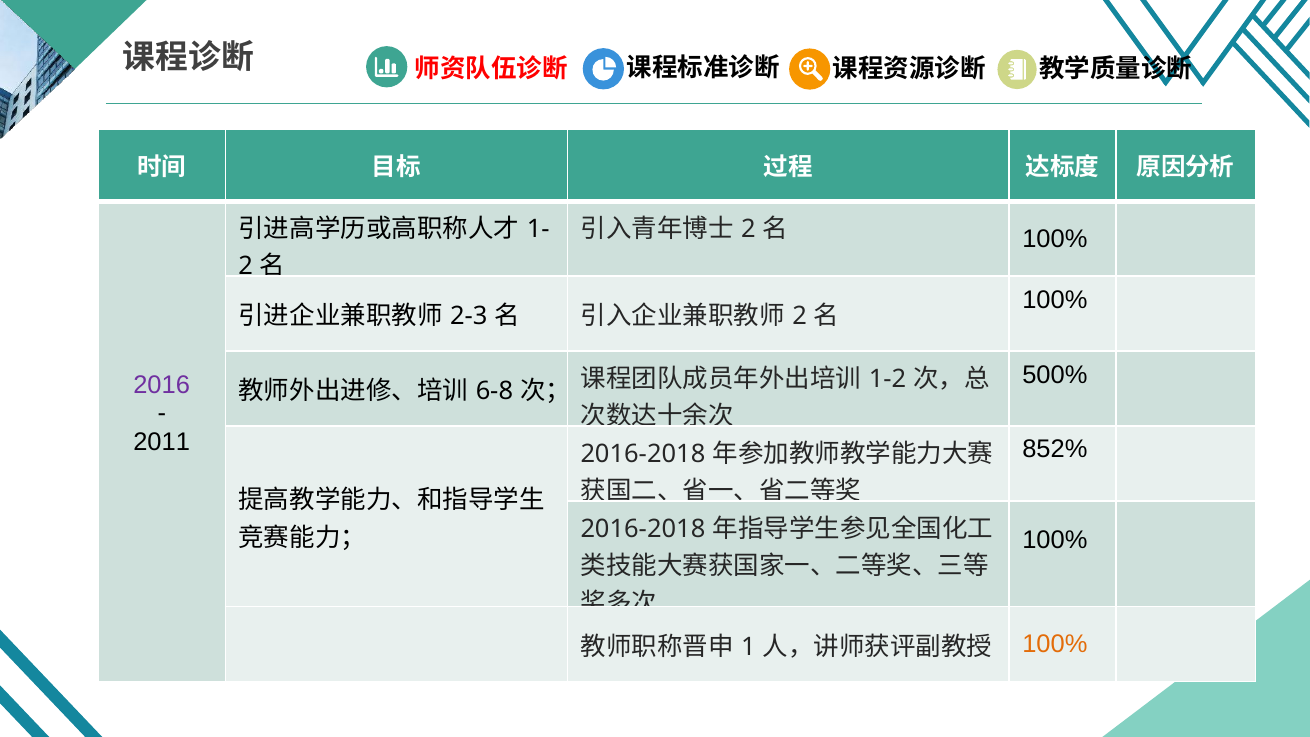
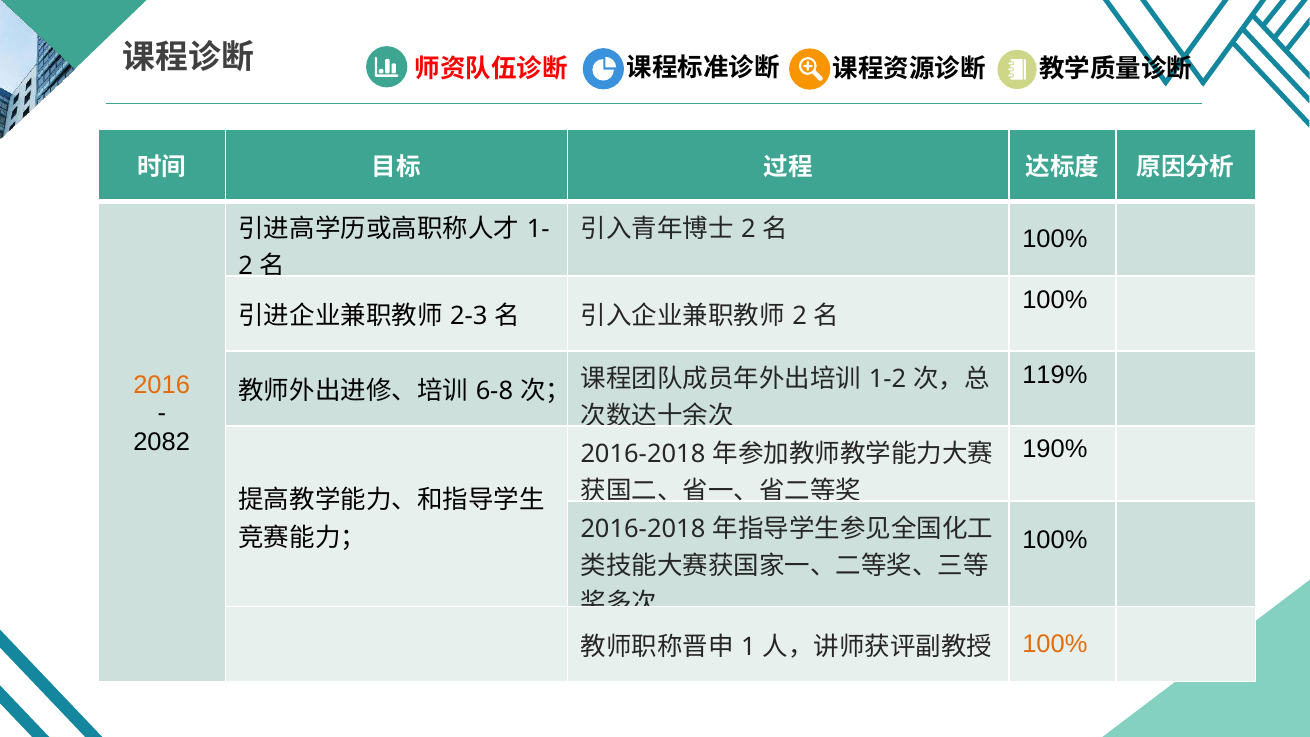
500%: 500% -> 119%
2016 colour: purple -> orange
2011: 2011 -> 2082
852%: 852% -> 190%
